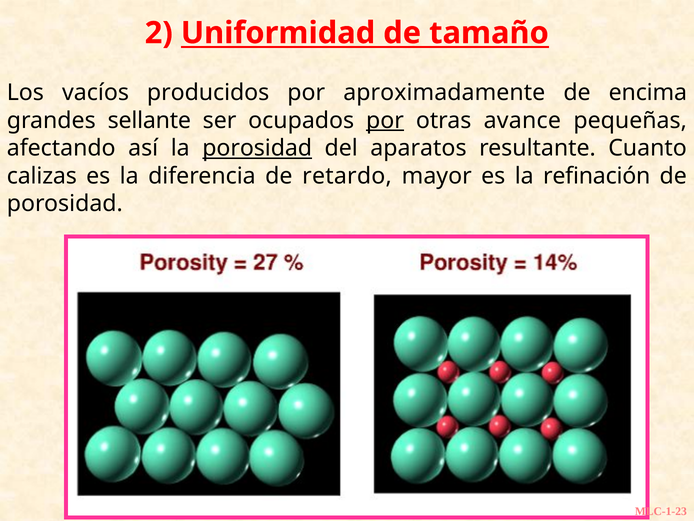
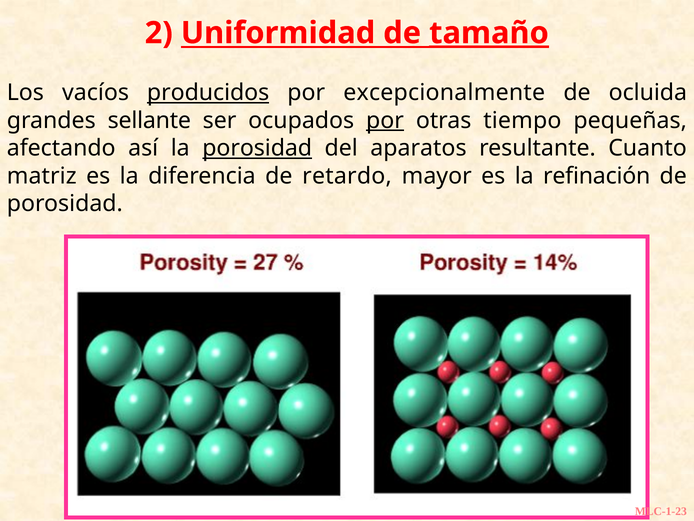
tamaño underline: none -> present
producidos underline: none -> present
aproximadamente: aproximadamente -> excepcionalmente
encima: encima -> ocluida
avance: avance -> tiempo
calizas: calizas -> matriz
